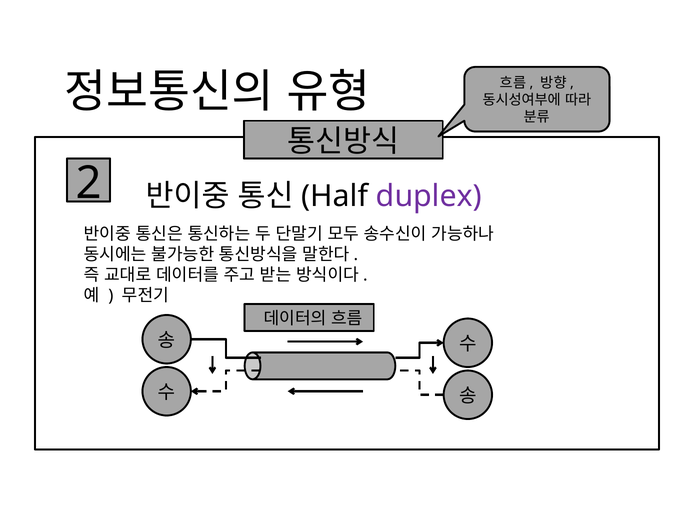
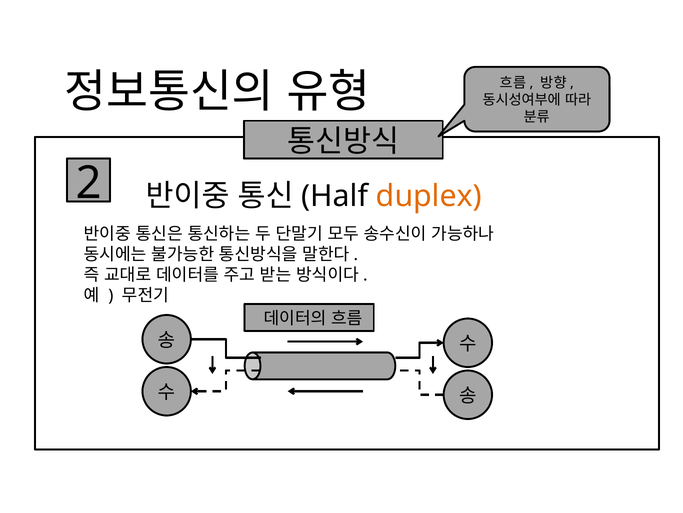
duplex colour: purple -> orange
